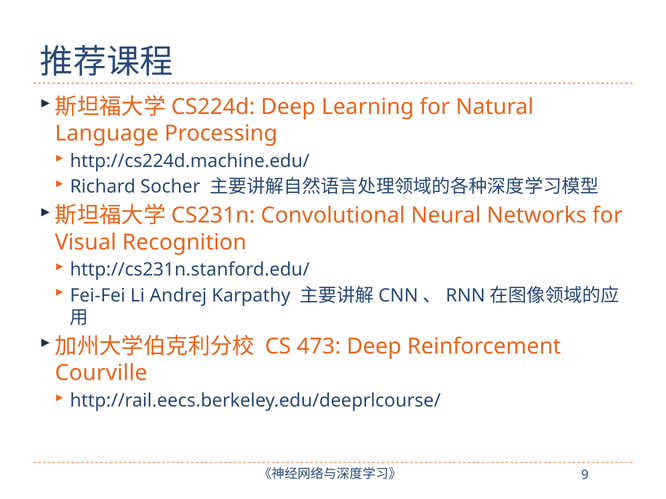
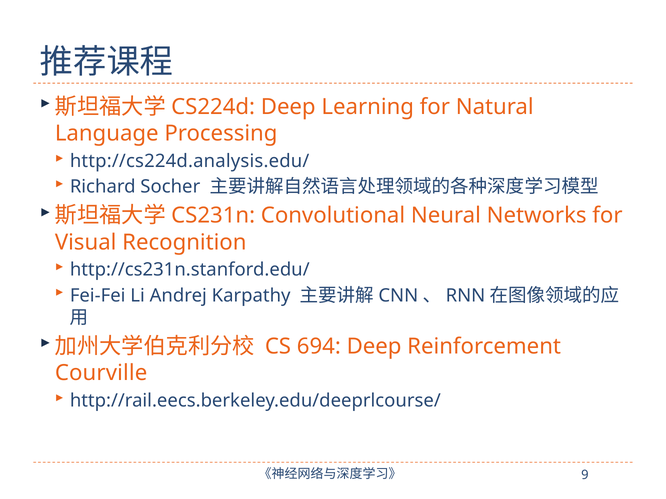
http://cs224d.machine.edu/: http://cs224d.machine.edu/ -> http://cs224d.analysis.edu/
473: 473 -> 694
